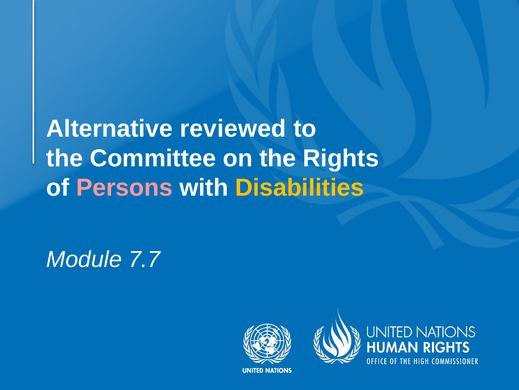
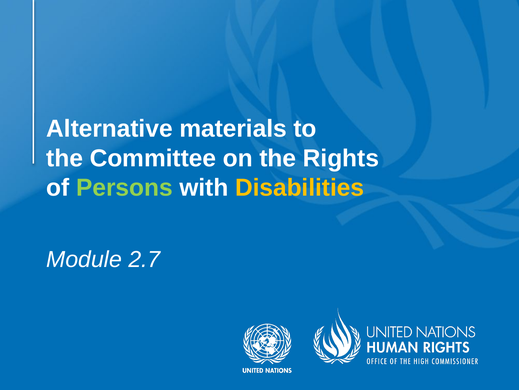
reviewed: reviewed -> materials
Persons colour: pink -> light green
7.7: 7.7 -> 2.7
